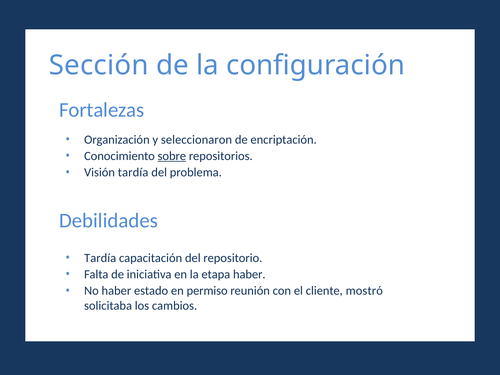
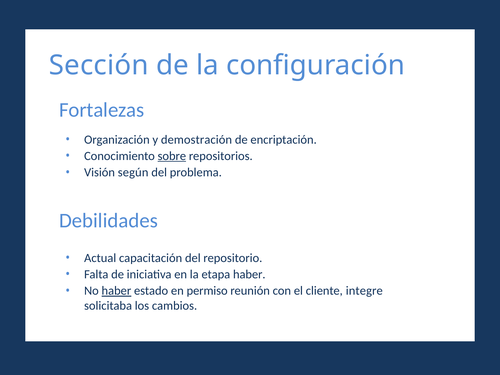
seleccionaron: seleccionaron -> demostración
Visión tardía: tardía -> según
Tardía at (100, 258): Tardía -> Actual
haber at (116, 291) underline: none -> present
mostró: mostró -> integre
